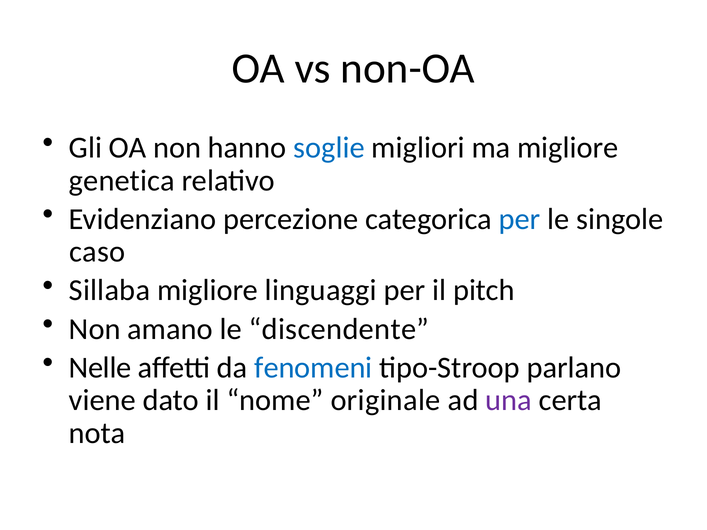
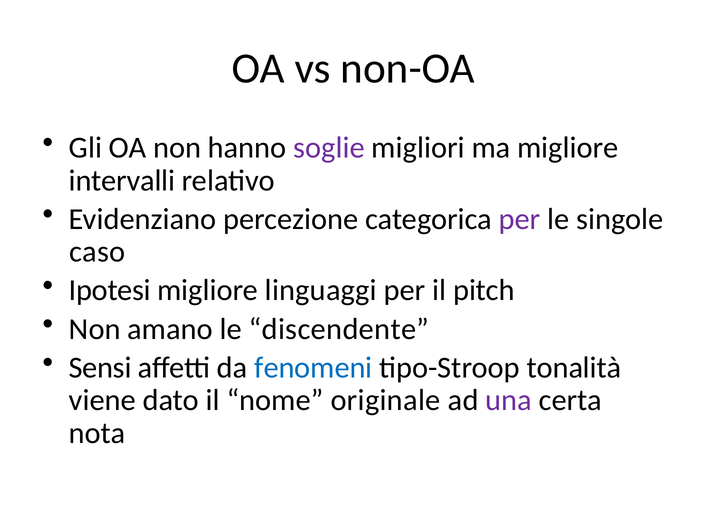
soglie colour: blue -> purple
genetica: genetica -> intervalli
per at (520, 219) colour: blue -> purple
Sillaba: Sillaba -> Ipotesi
Nelle: Nelle -> Sensi
parlano: parlano -> tonalità
